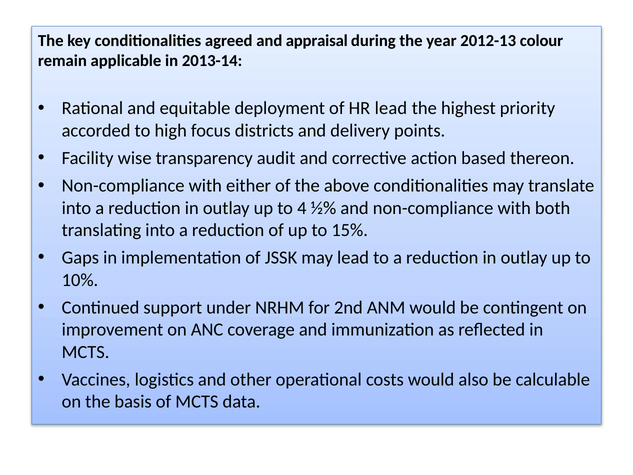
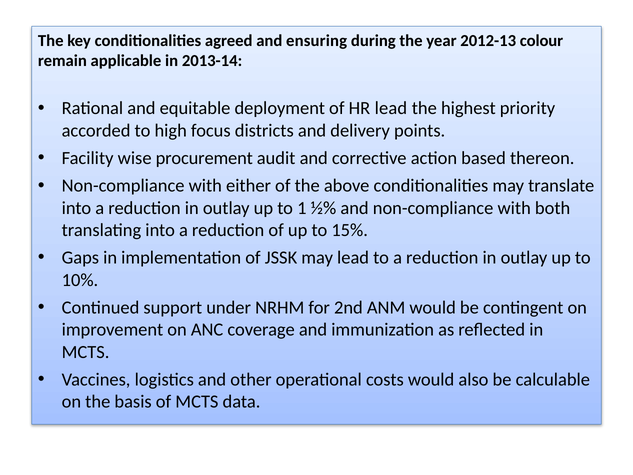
appraisal: appraisal -> ensuring
transparency: transparency -> procurement
4: 4 -> 1
